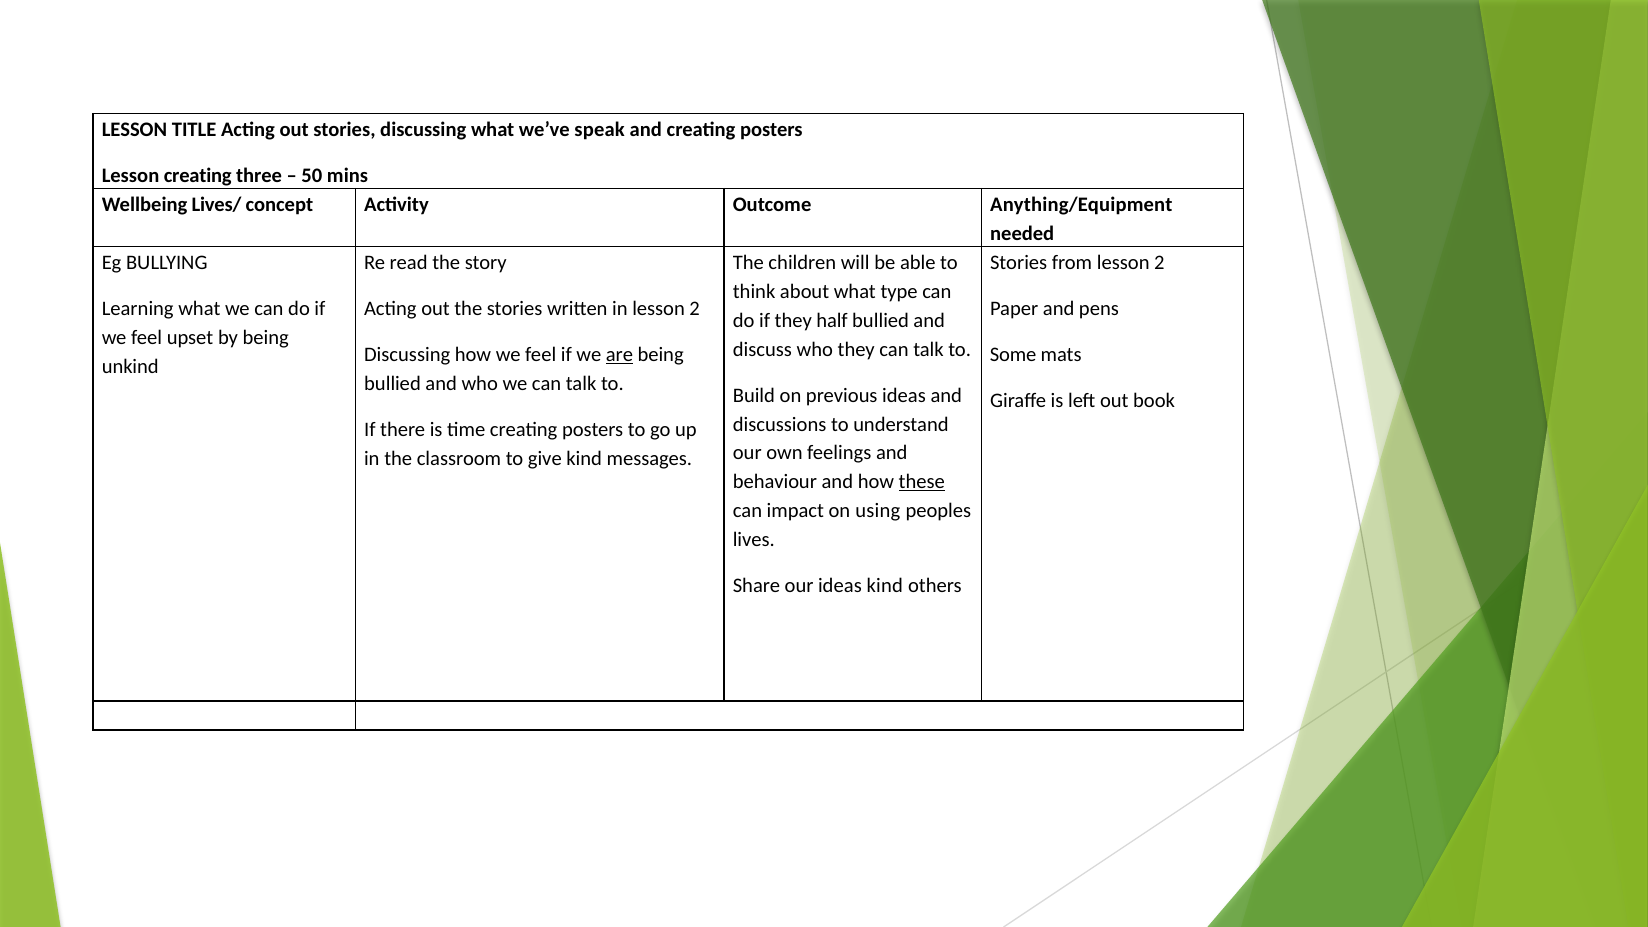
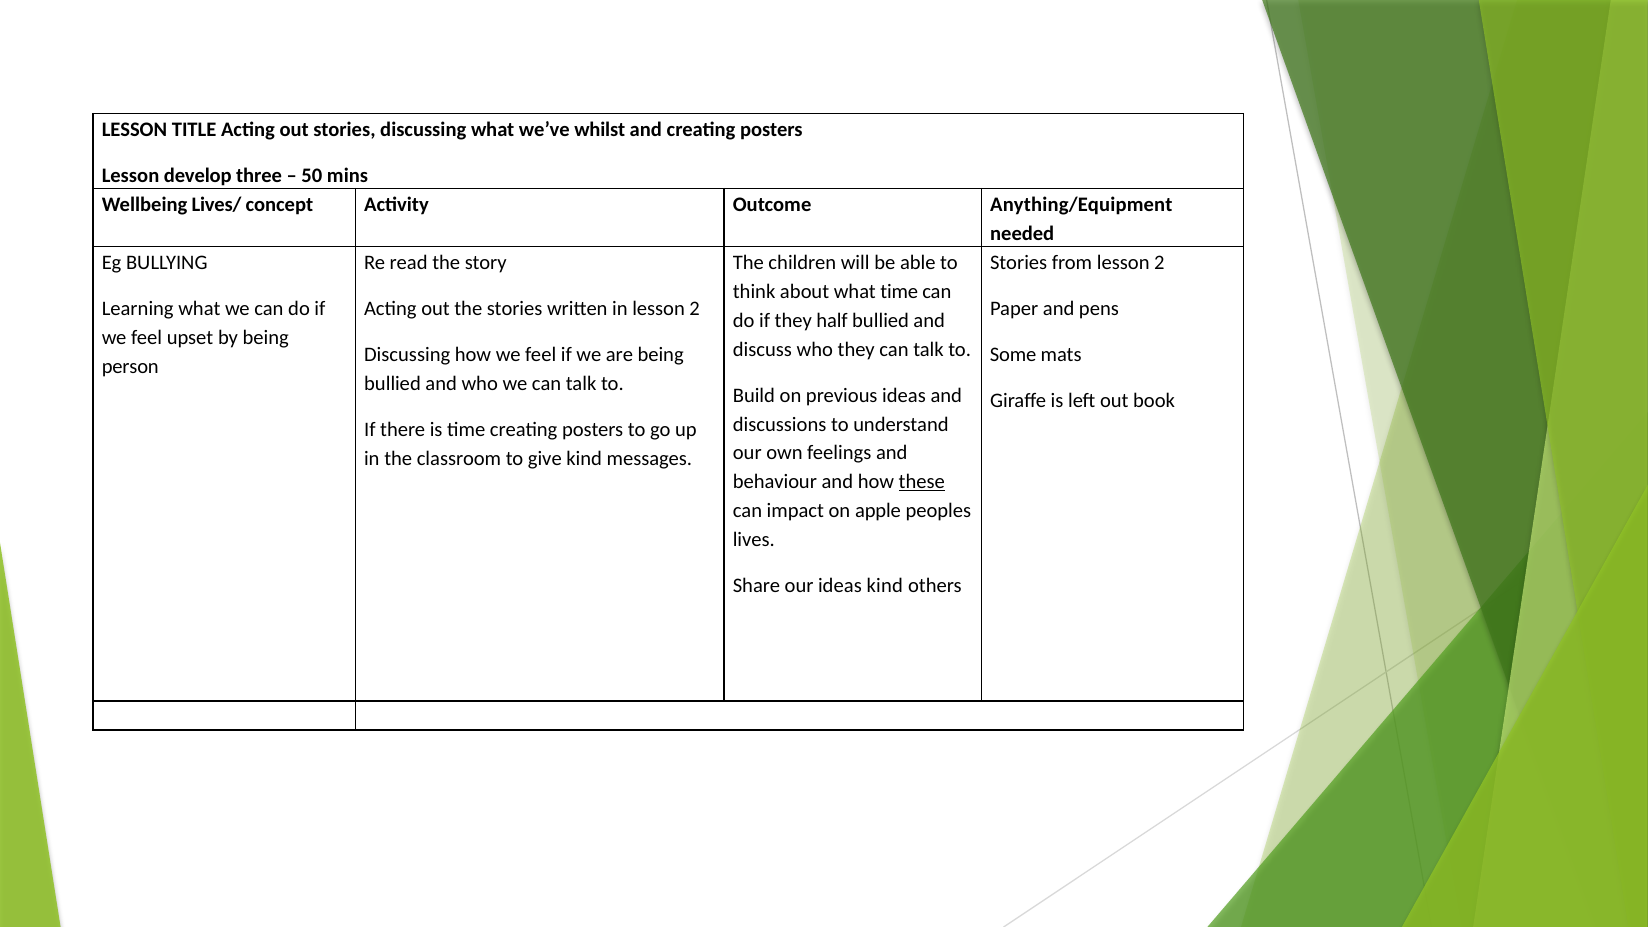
speak: speak -> whilst
Lesson creating: creating -> develop
what type: type -> time
are underline: present -> none
unkind: unkind -> person
using: using -> apple
